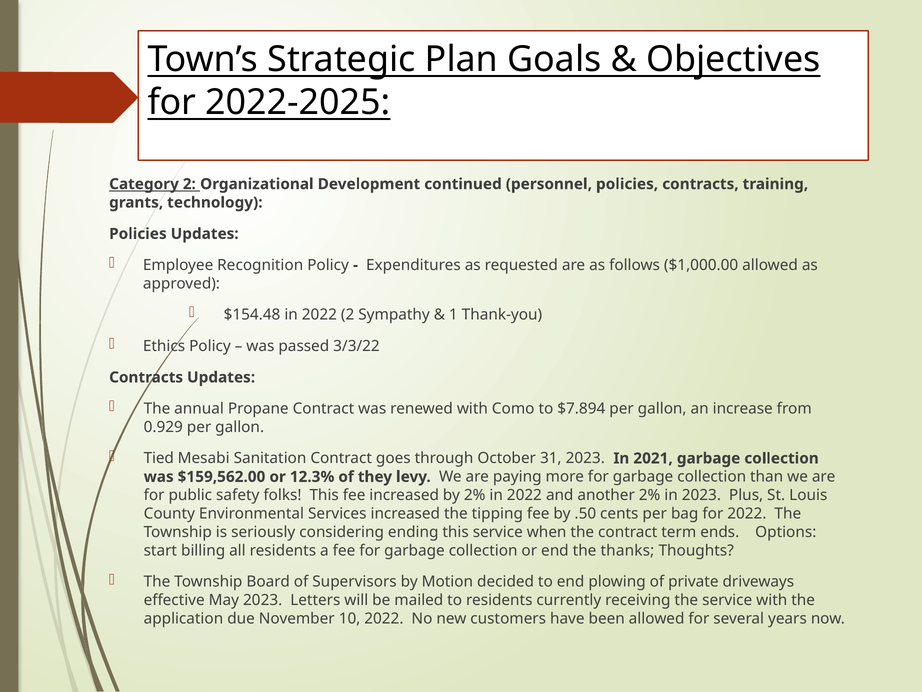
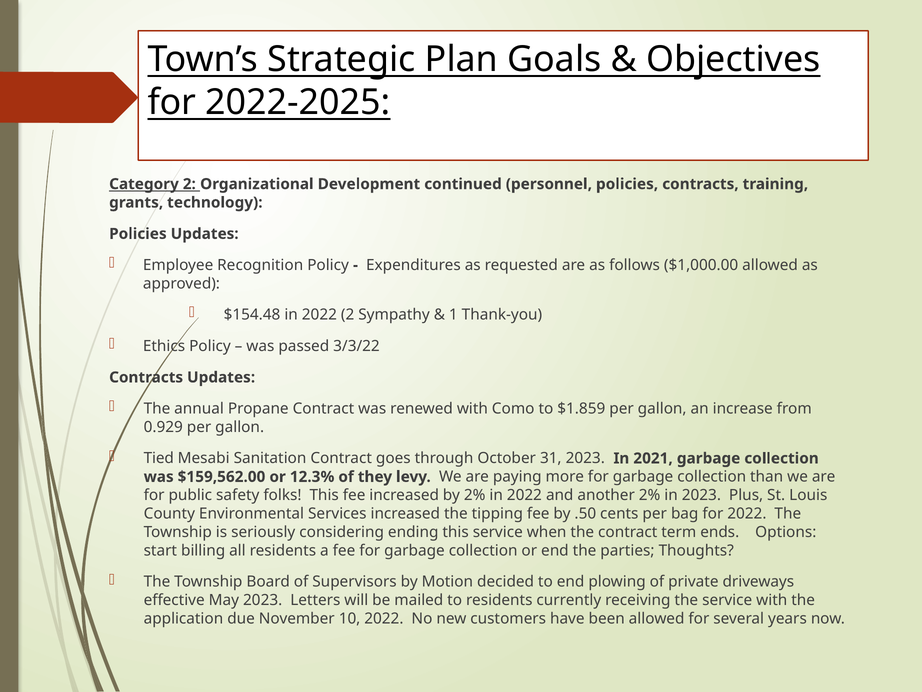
$7.894: $7.894 -> $1.859
thanks: thanks -> parties
